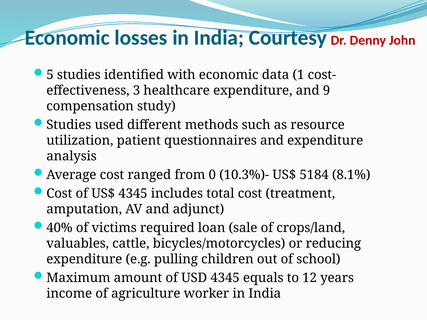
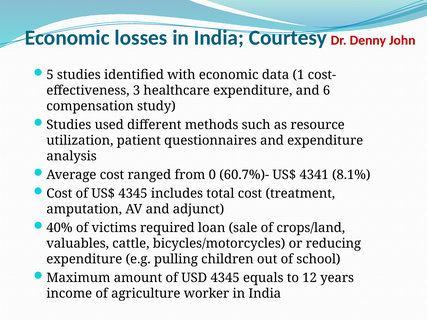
9: 9 -> 6
10.3%)-: 10.3%)- -> 60.7%)-
5184: 5184 -> 4341
